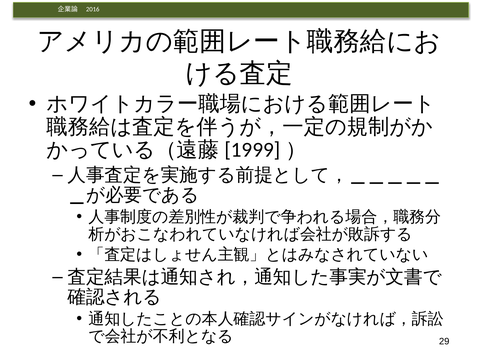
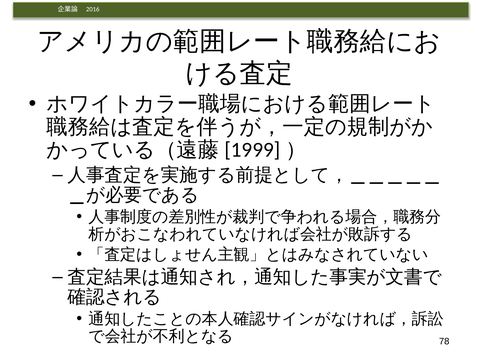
29: 29 -> 78
